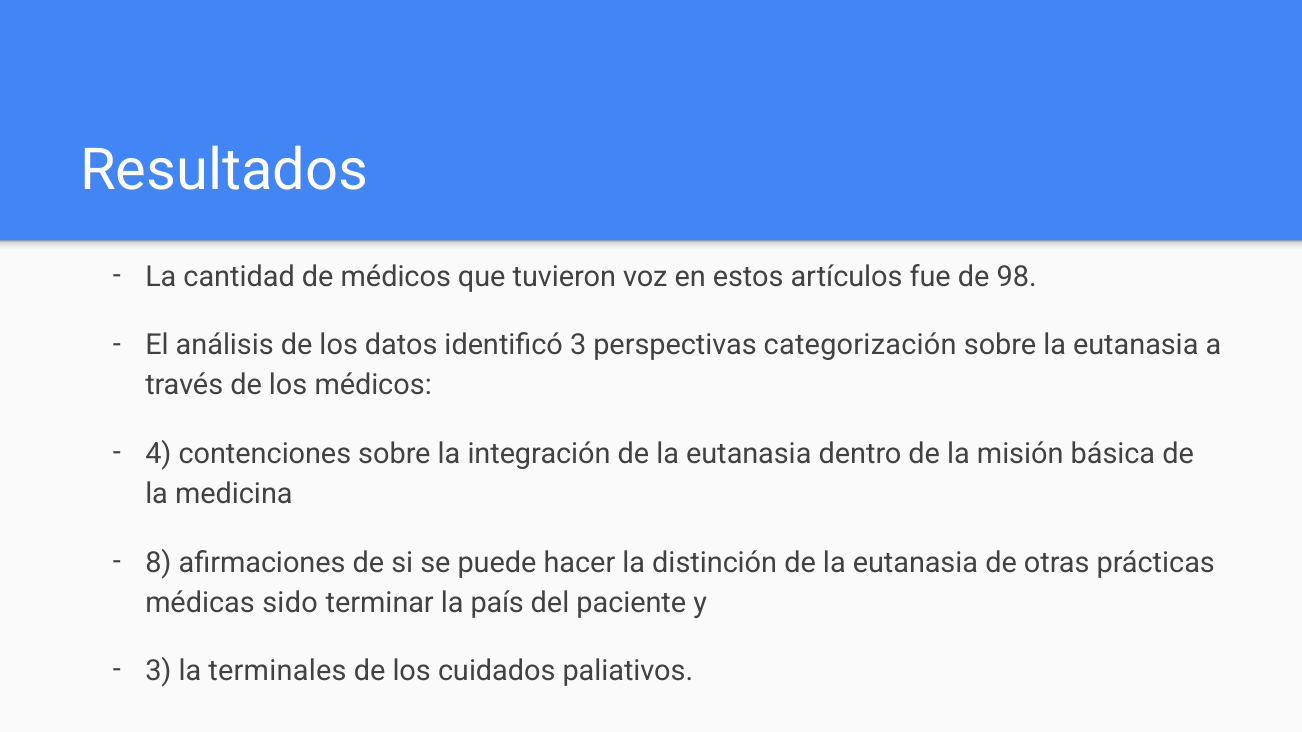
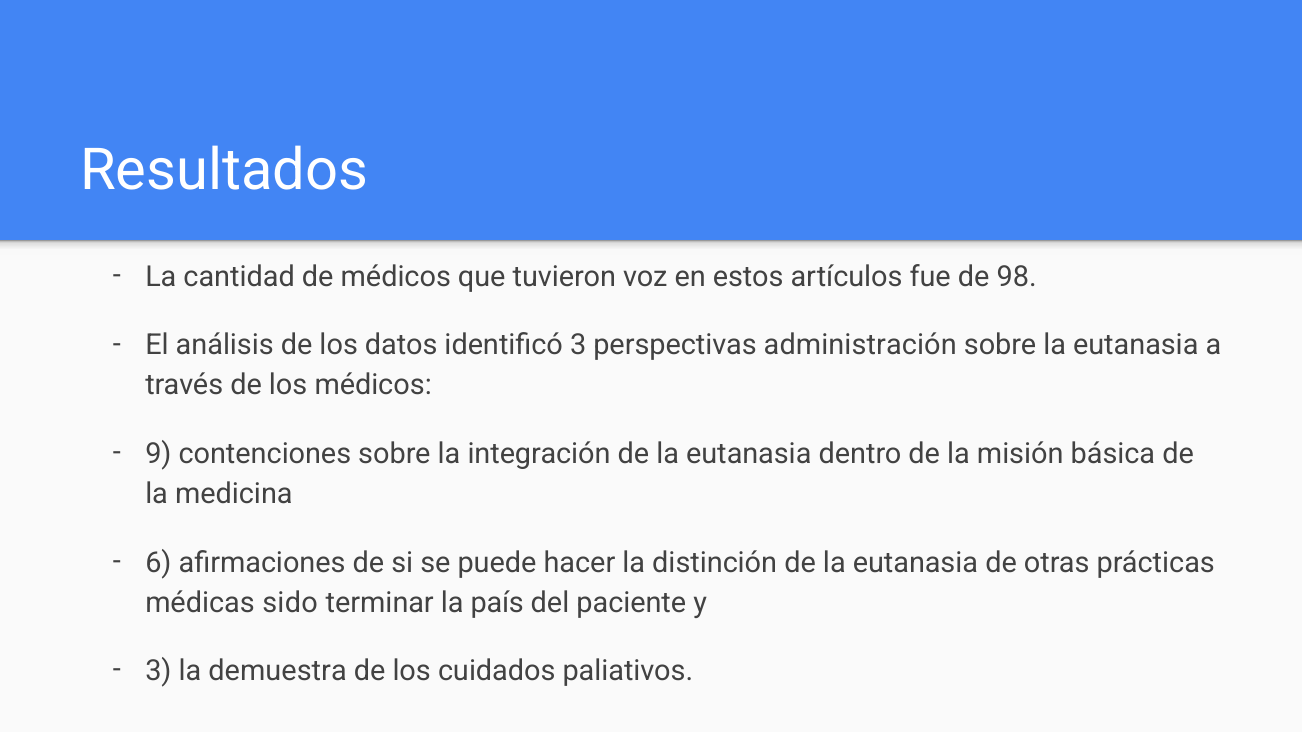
categorización: categorización -> administración
4: 4 -> 9
8: 8 -> 6
terminales: terminales -> demuestra
